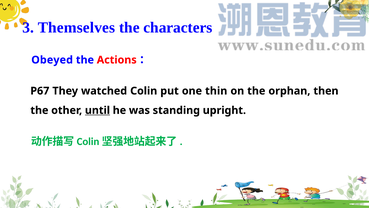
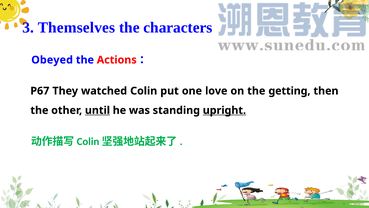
thin: thin -> love
orphan: orphan -> getting
upright underline: none -> present
